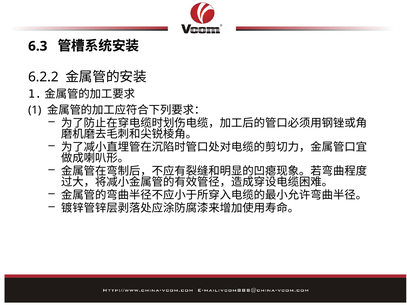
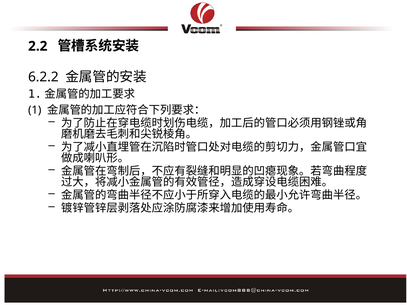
6.3: 6.3 -> 2.2
